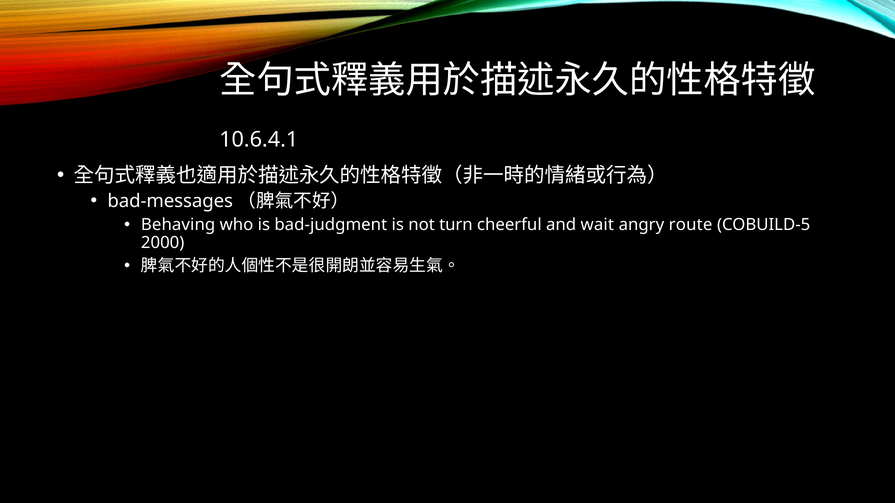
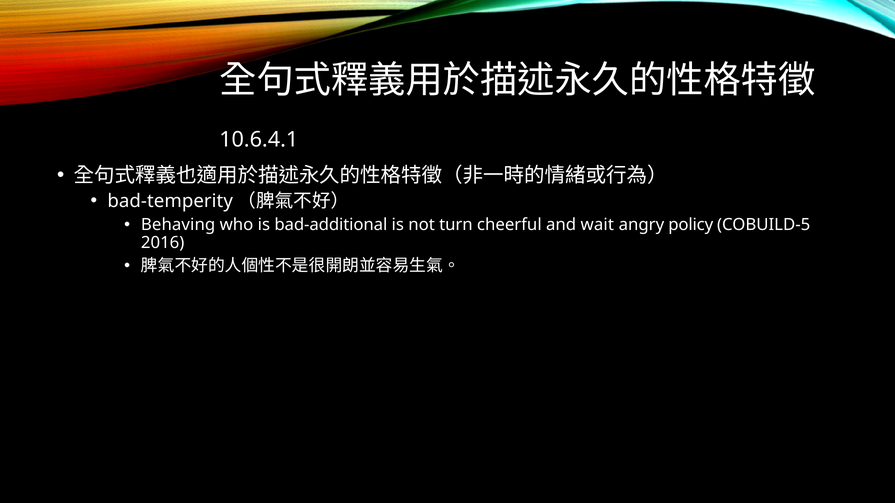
bad-messages: bad-messages -> bad-temperity
bad-judgment: bad-judgment -> bad-additional
route: route -> policy
2000: 2000 -> 2016
